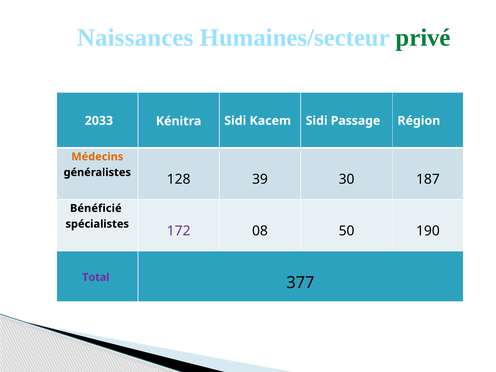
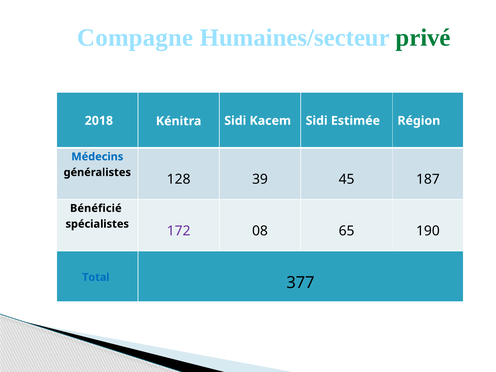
Naissances: Naissances -> Compagne
2033: 2033 -> 2018
Passage: Passage -> Estimée
Médecins colour: orange -> blue
30: 30 -> 45
50: 50 -> 65
Total colour: purple -> blue
